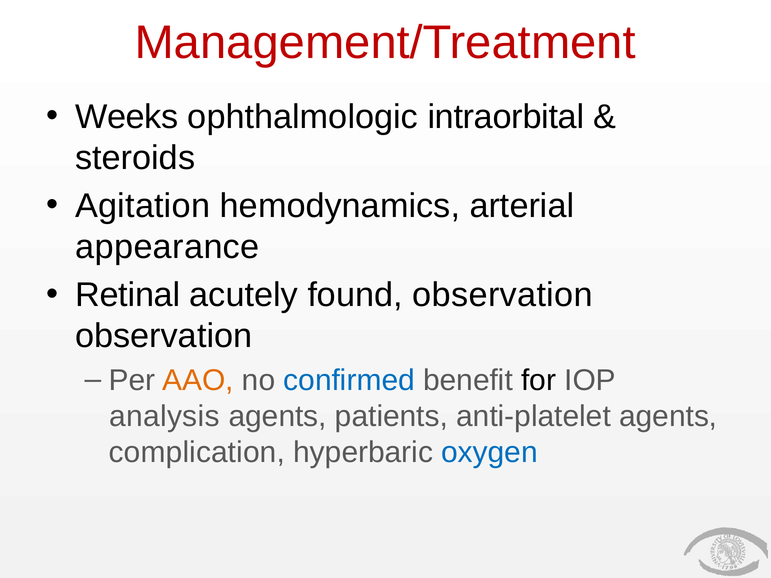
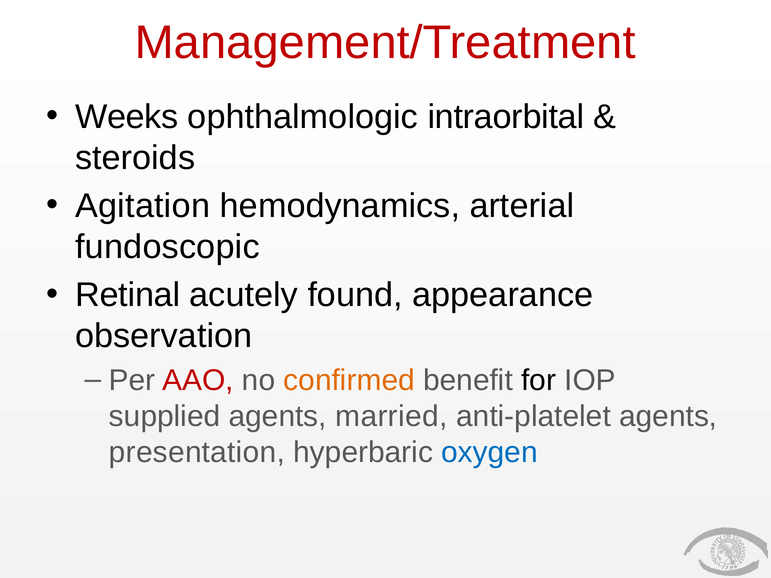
appearance: appearance -> fundoscopic
found observation: observation -> appearance
AAO colour: orange -> red
confirmed colour: blue -> orange
analysis: analysis -> supplied
patients: patients -> married
complication: complication -> presentation
